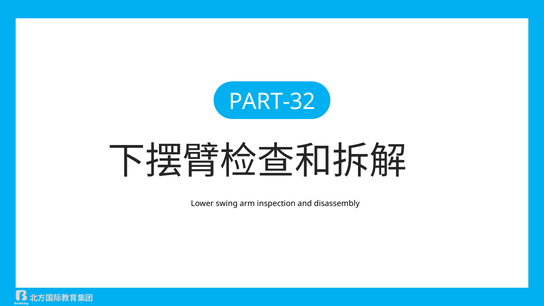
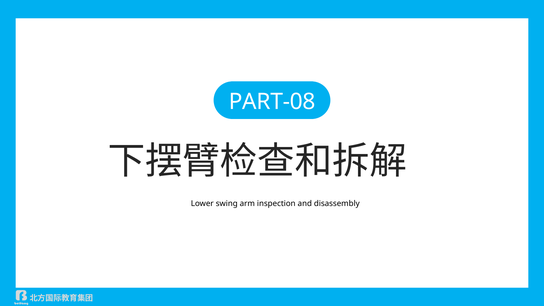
PART-32: PART-32 -> PART-08
